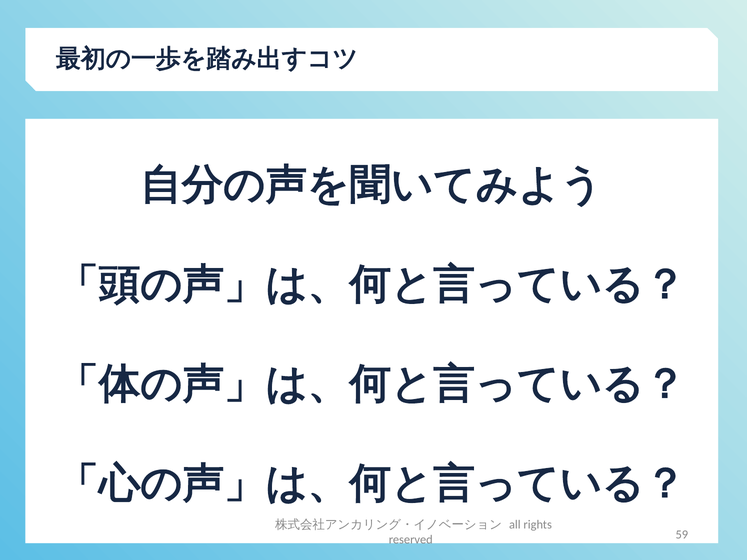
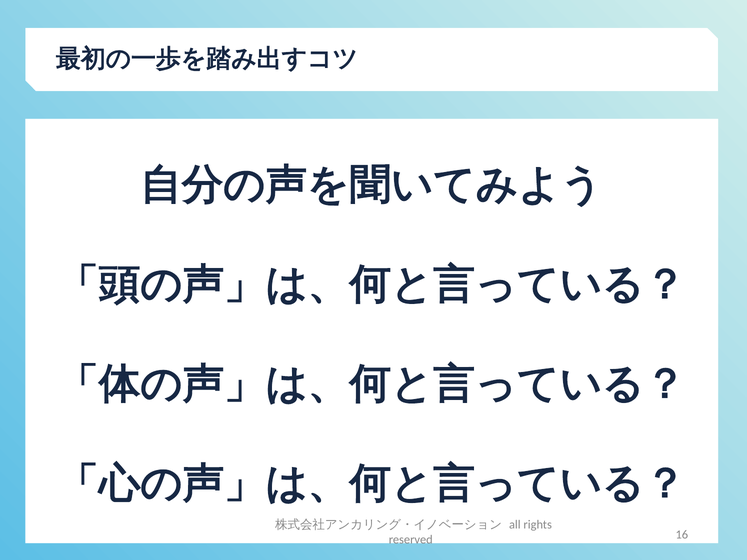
59: 59 -> 16
